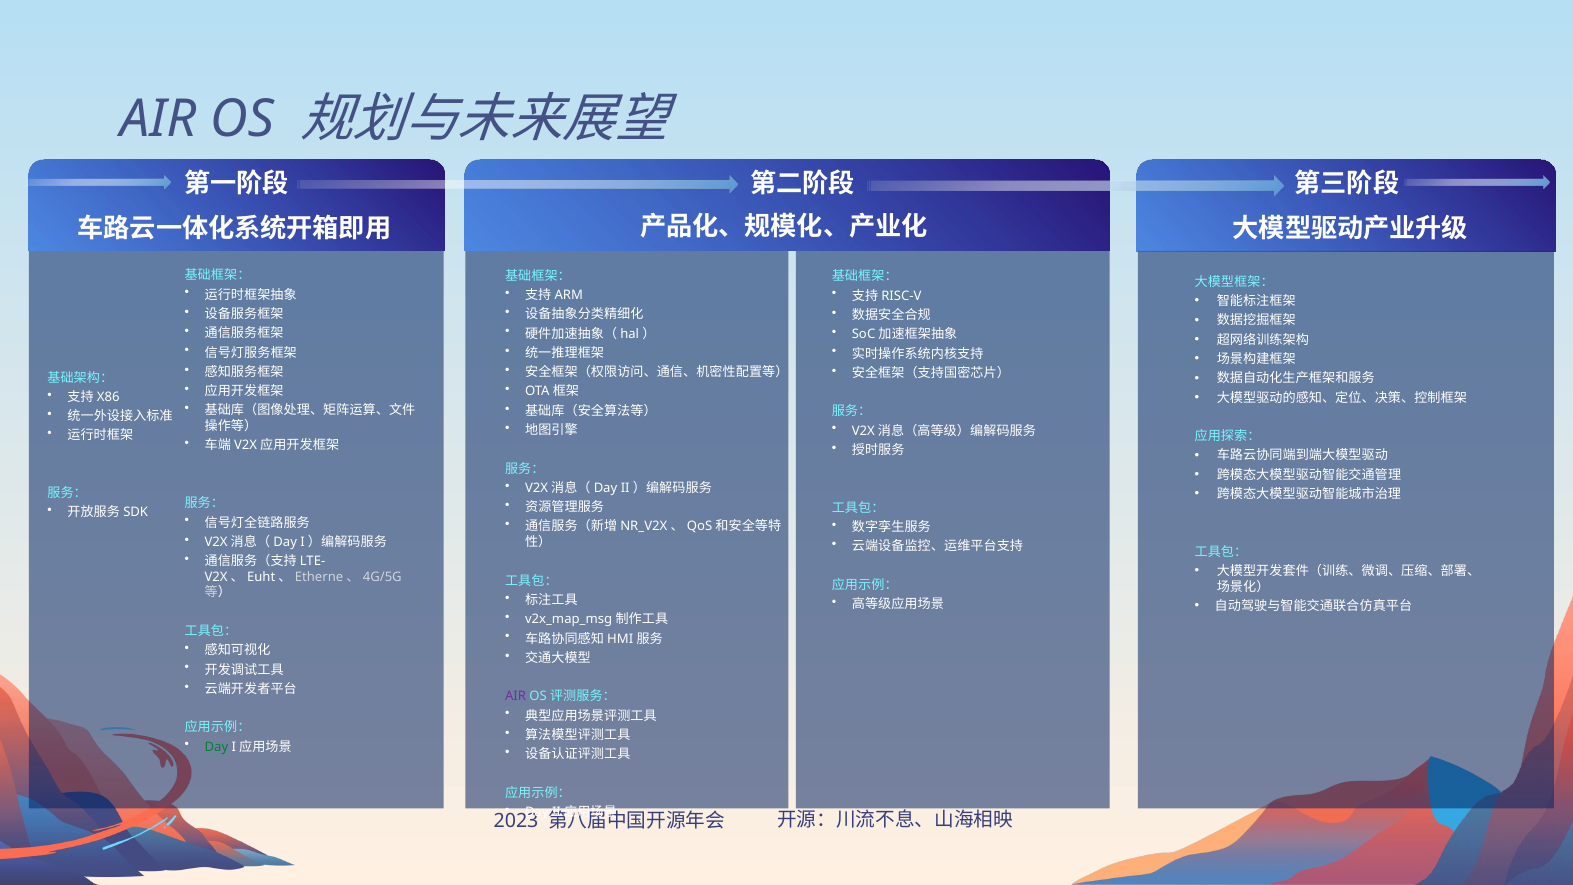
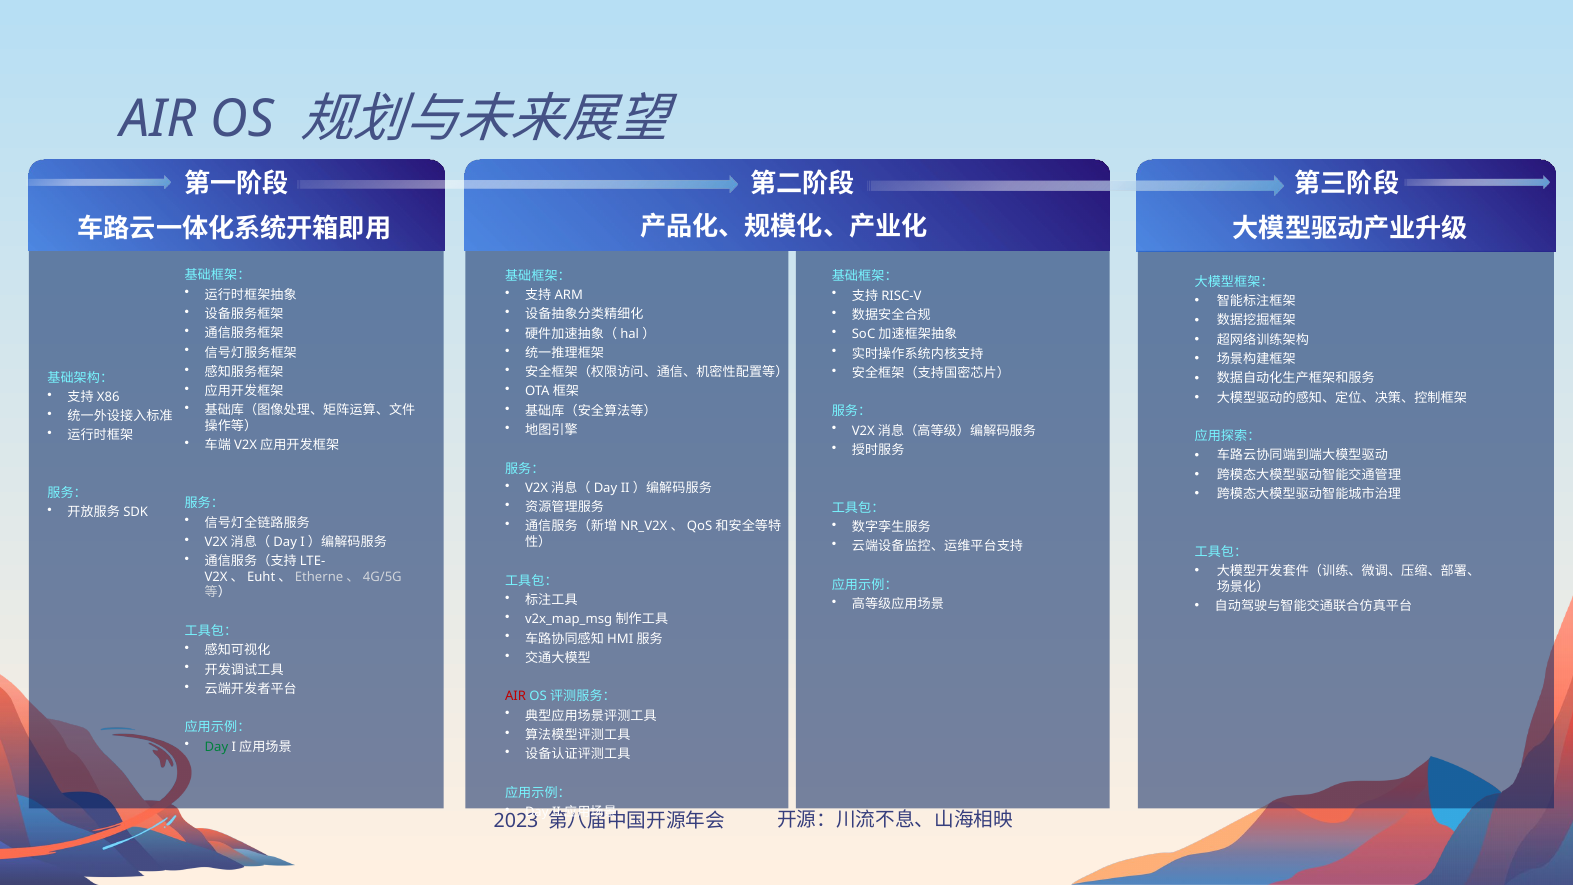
AIR at (515, 696) colour: purple -> red
